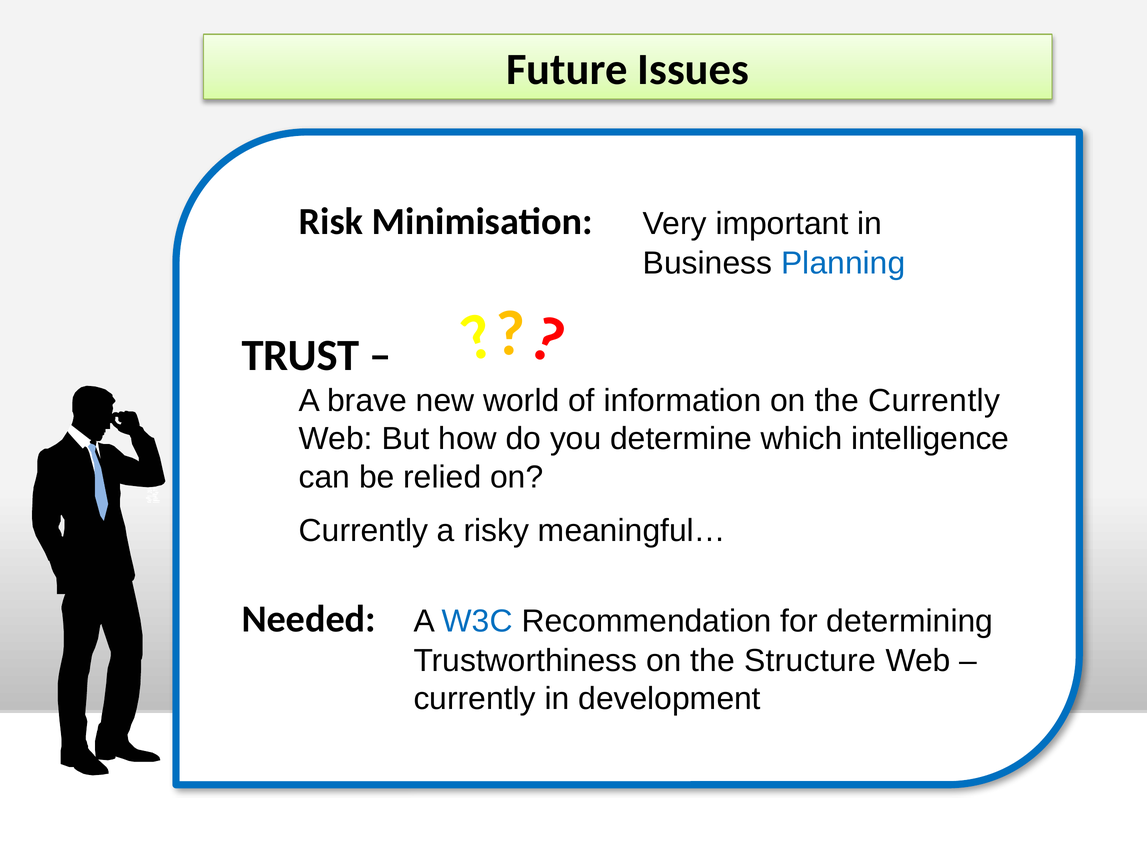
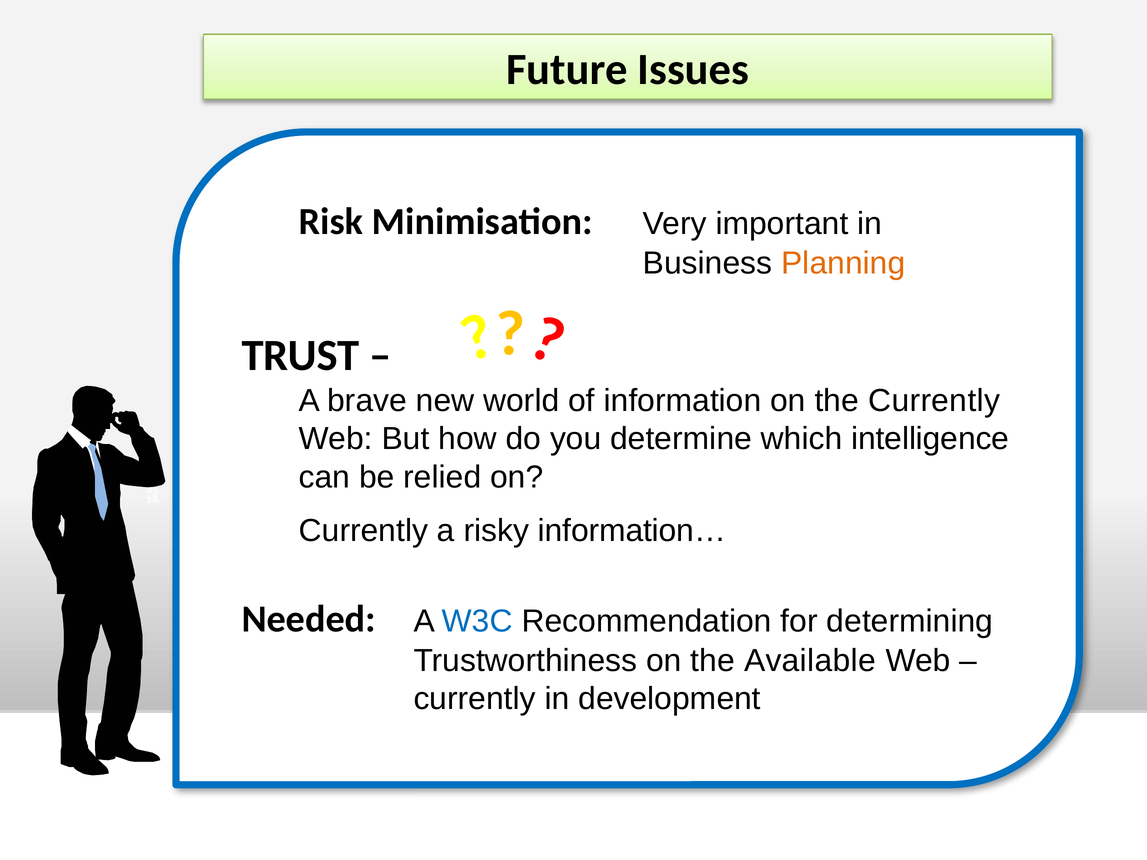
Planning colour: blue -> orange
meaningful…: meaningful… -> information…
Structure: Structure -> Available
